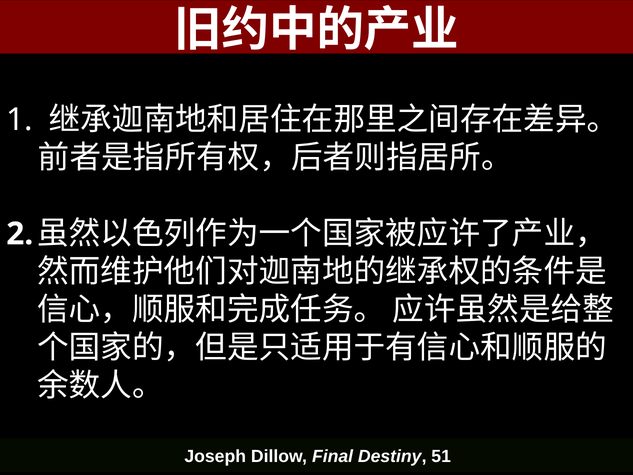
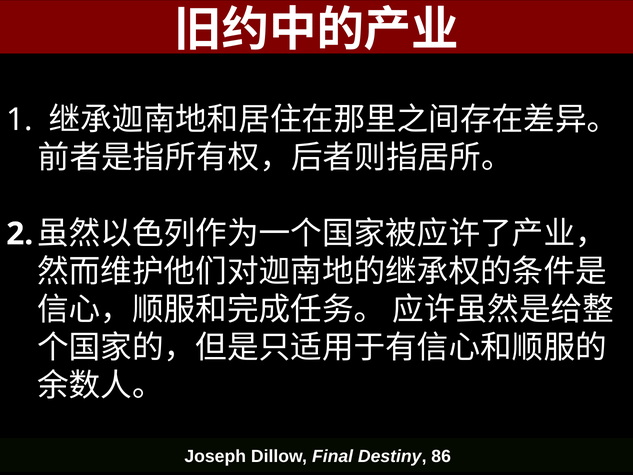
51: 51 -> 86
